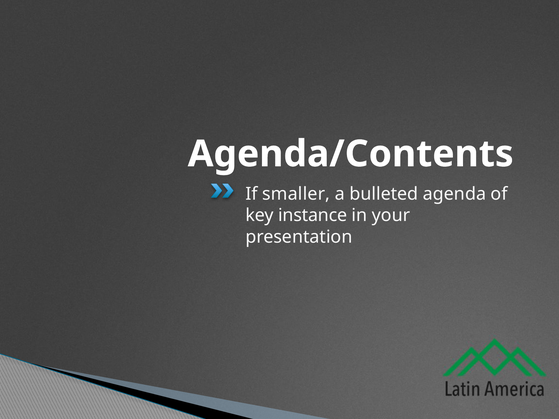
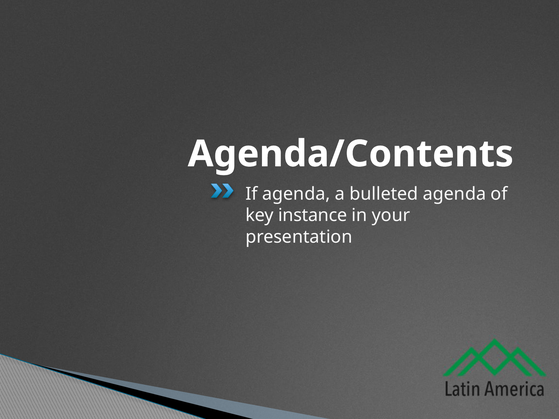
If smaller: smaller -> agenda
